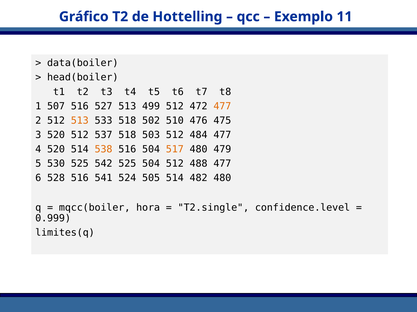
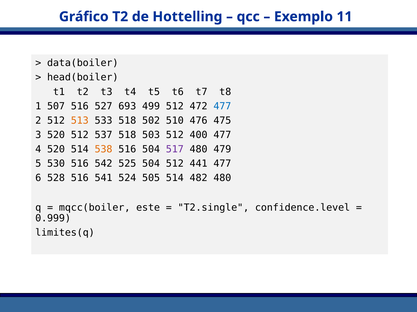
527 513: 513 -> 693
477 at (222, 106) colour: orange -> blue
484: 484 -> 400
517 colour: orange -> purple
530 525: 525 -> 516
488: 488 -> 441
hora: hora -> este
